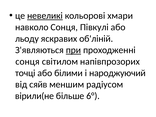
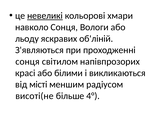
Півкулі: Півкулі -> Вологи
при underline: present -> none
точці: точці -> красі
народжуючий: народжуючий -> викликаються
сяйв: сяйв -> місті
вірили(не: вірили(не -> висоті(не
6°: 6° -> 4°
